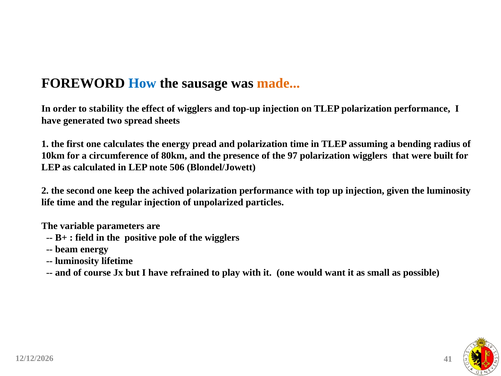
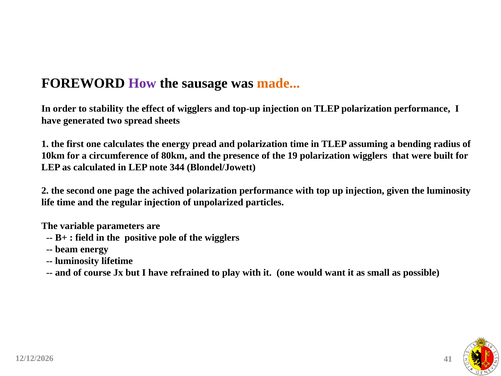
How colour: blue -> purple
97: 97 -> 19
506: 506 -> 344
keep: keep -> page
